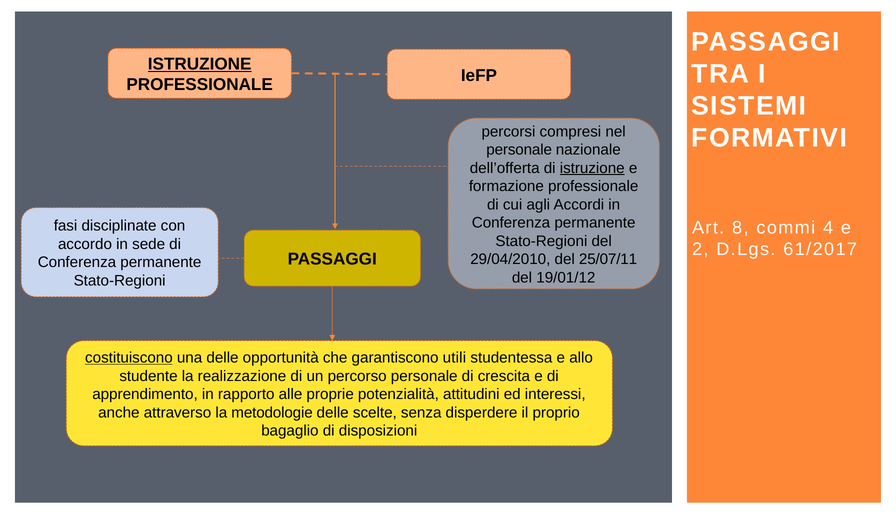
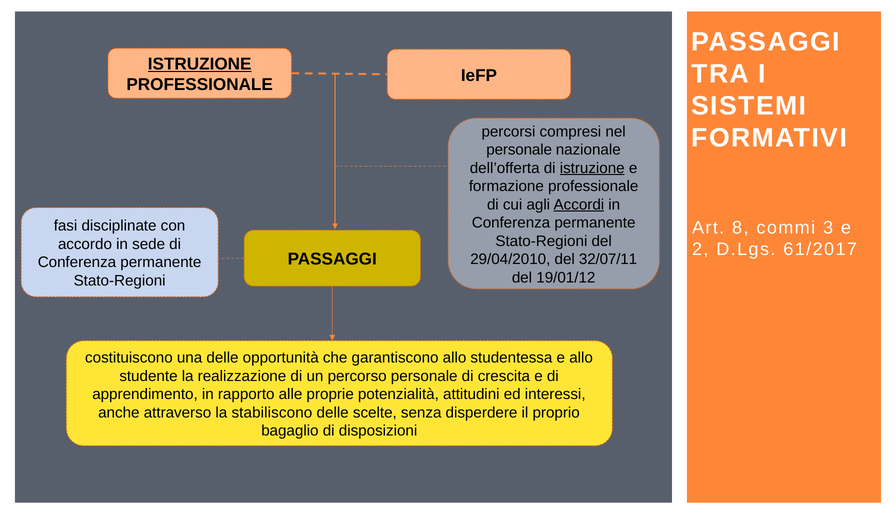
Accordi underline: none -> present
4: 4 -> 3
25/07/11: 25/07/11 -> 32/07/11
costituiscono underline: present -> none
garantiscono utili: utili -> allo
metodologie: metodologie -> stabiliscono
